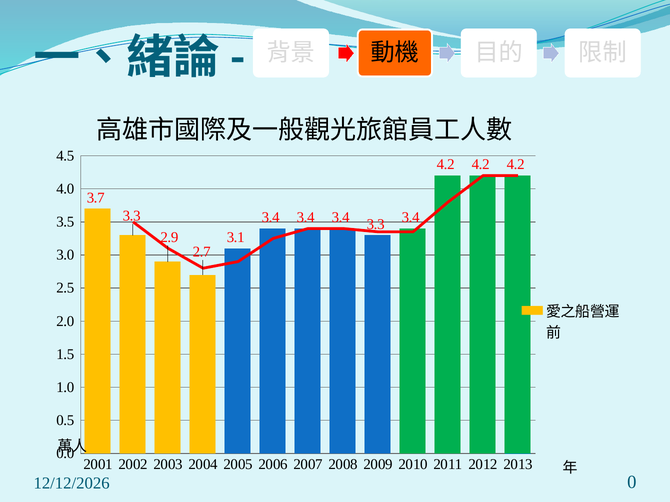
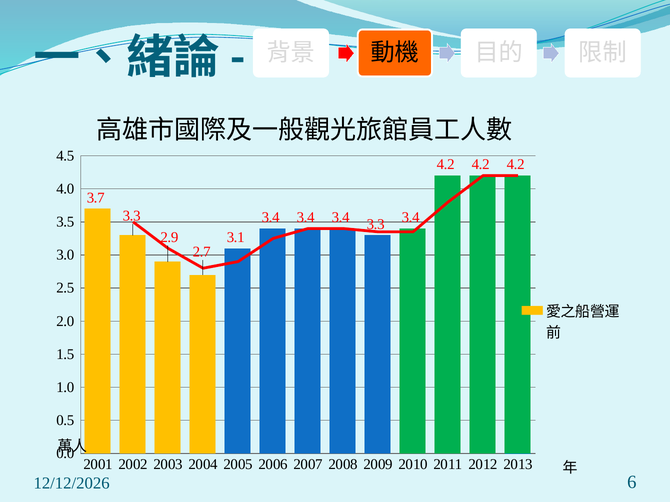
0: 0 -> 6
